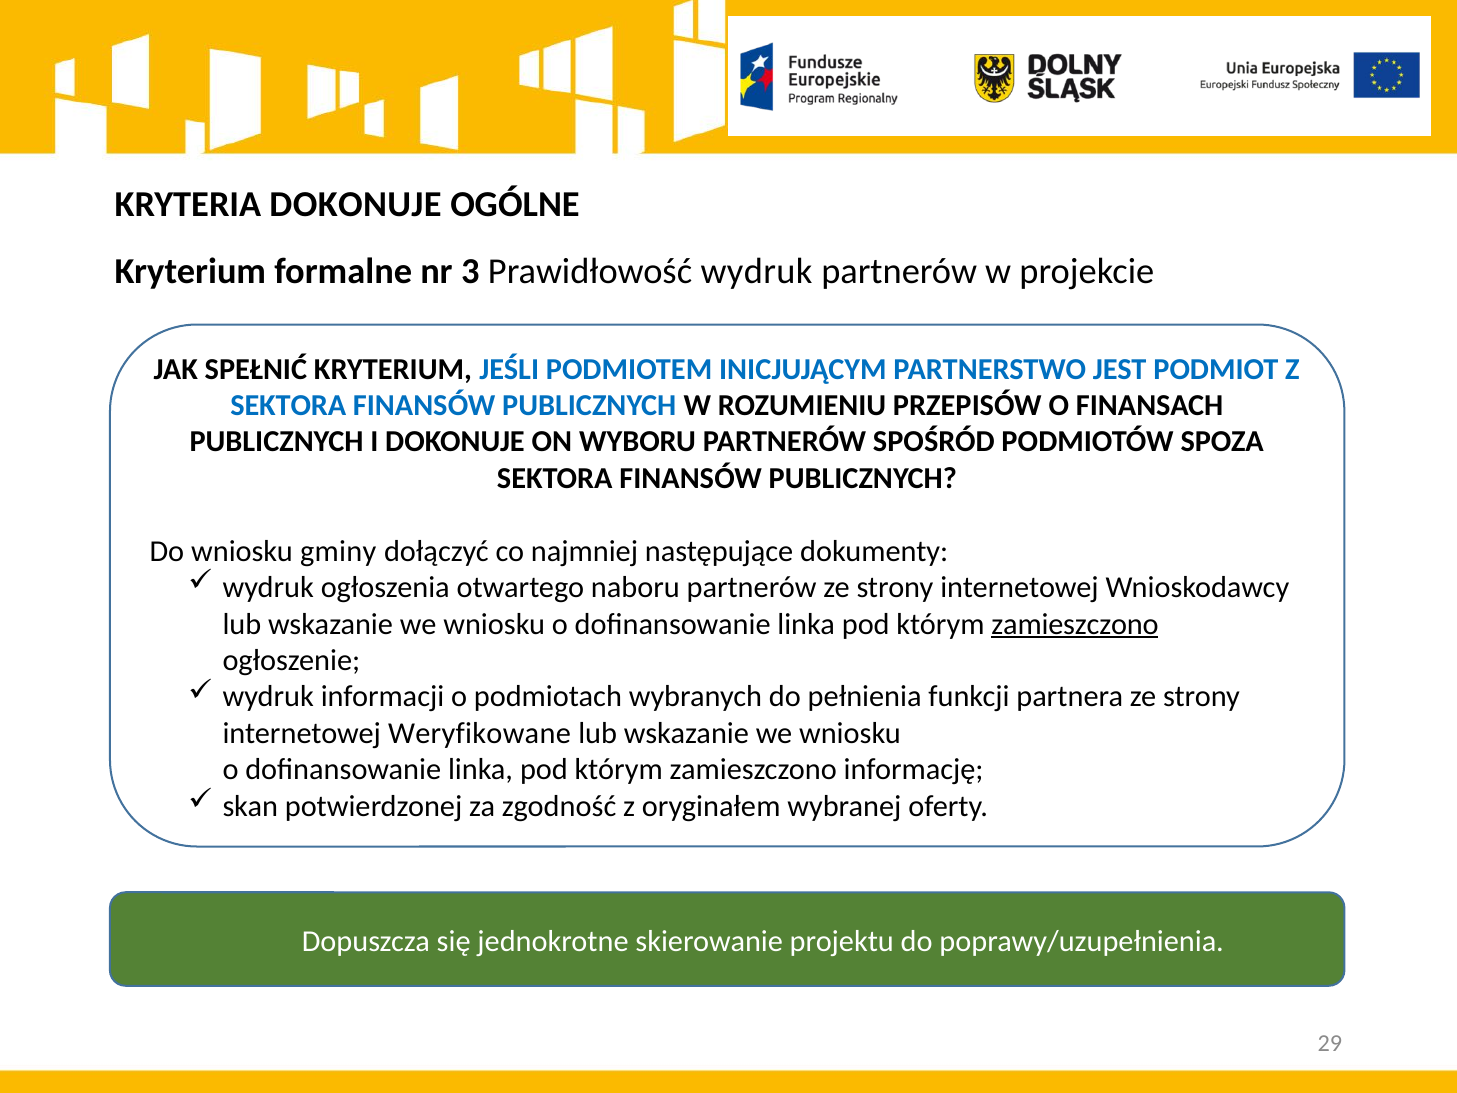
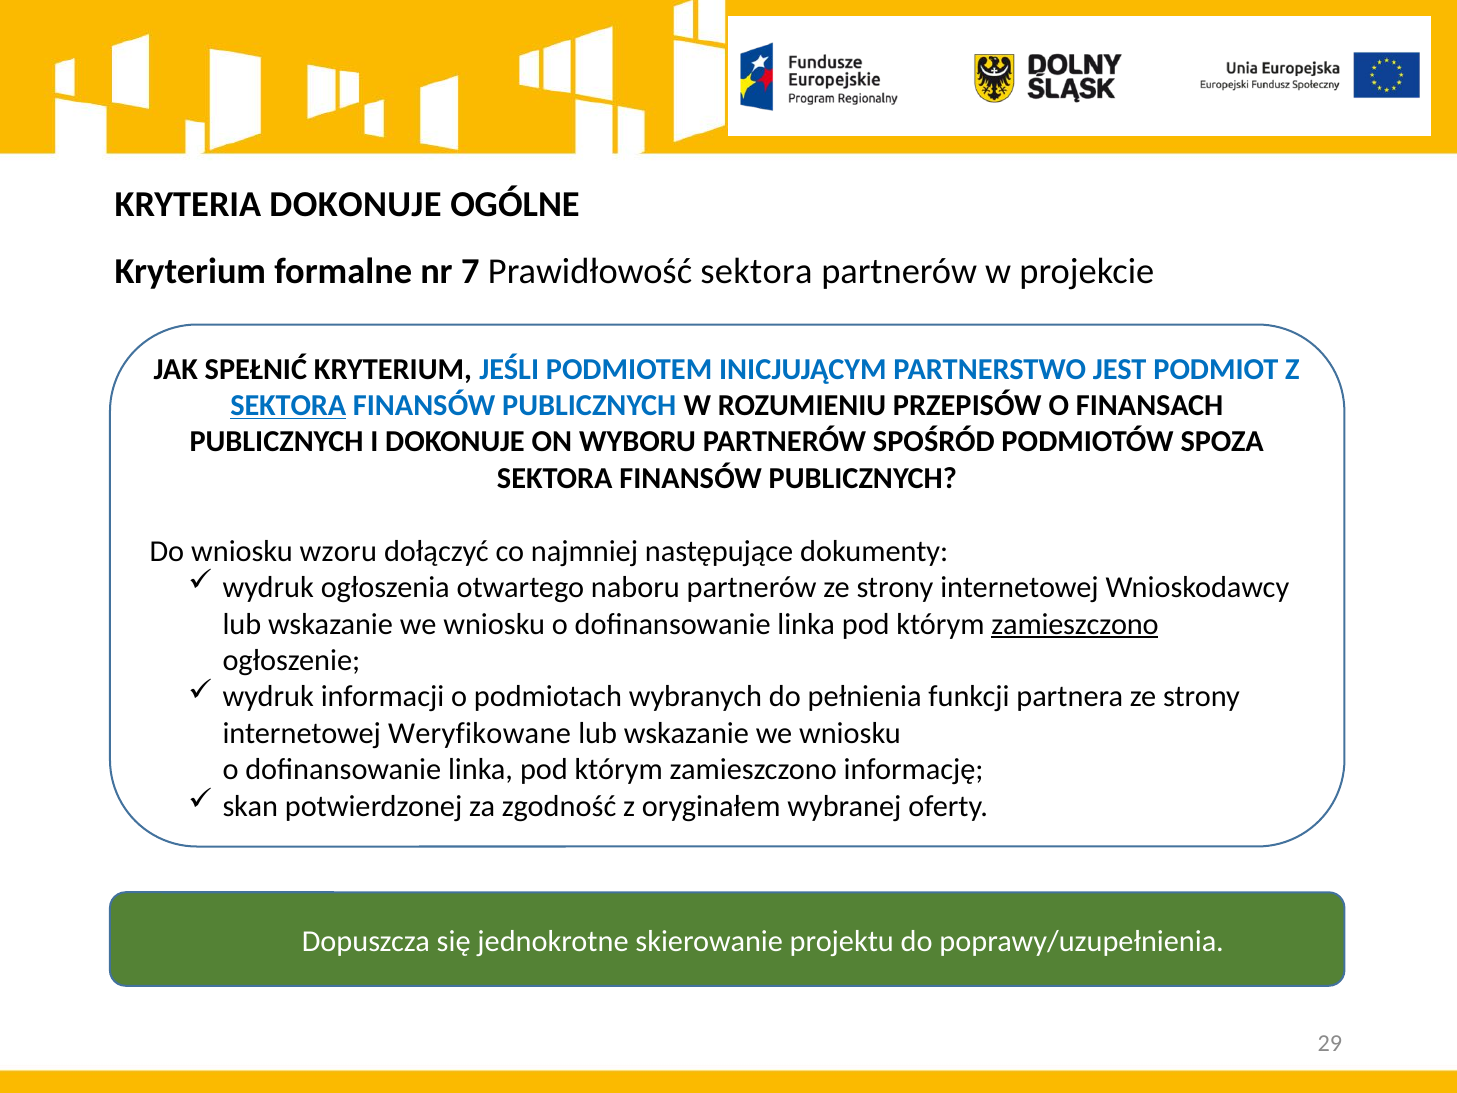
3: 3 -> 7
Prawidłowość wydruk: wydruk -> sektora
SEKTORA at (288, 405) underline: none -> present
gminy: gminy -> wzoru
